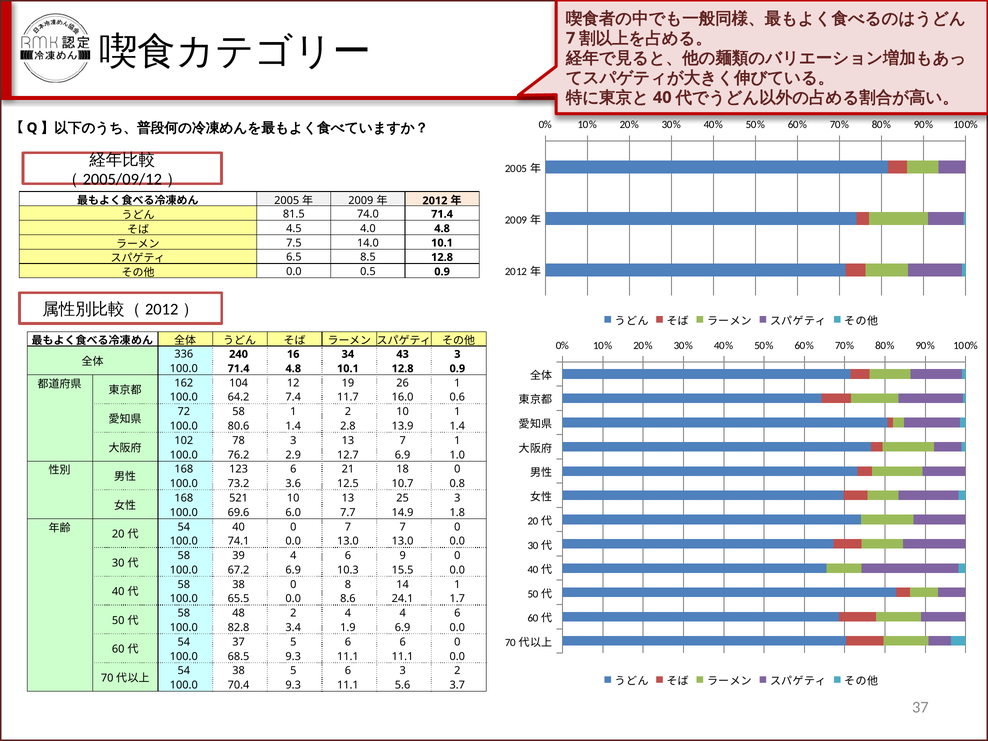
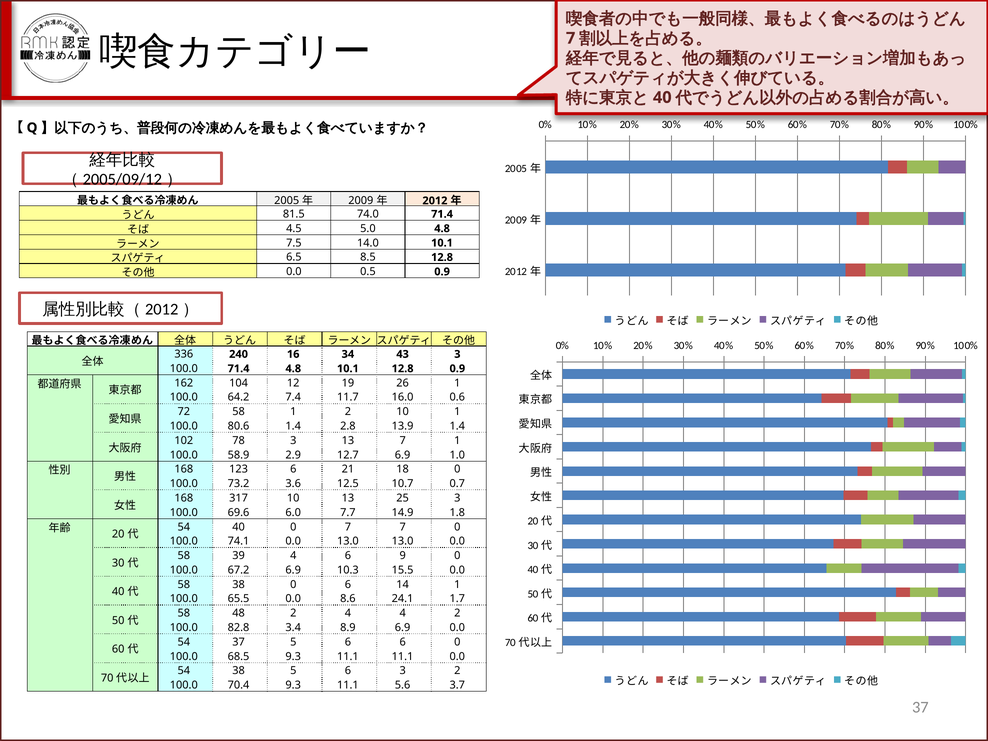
4.0: 4.0 -> 5.0
76.2: 76.2 -> 58.9
0.8: 0.8 -> 0.7
521: 521 -> 317
0 8: 8 -> 6
4 4 6: 6 -> 2
1.9: 1.9 -> 8.9
